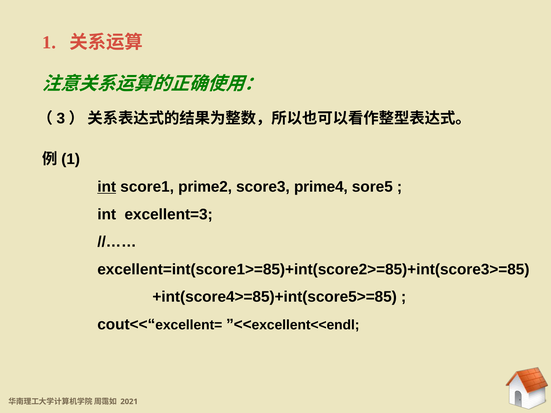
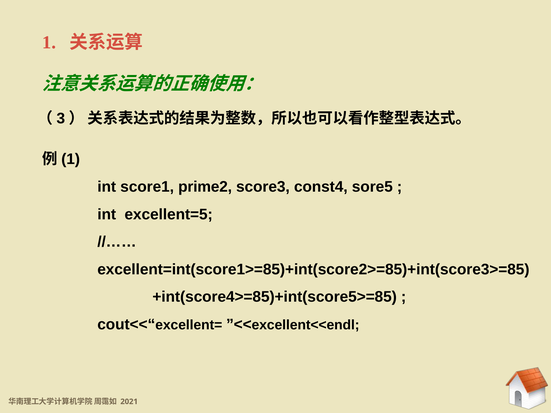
int at (107, 187) underline: present -> none
prime4: prime4 -> const4
excellent=3: excellent=3 -> excellent=5
